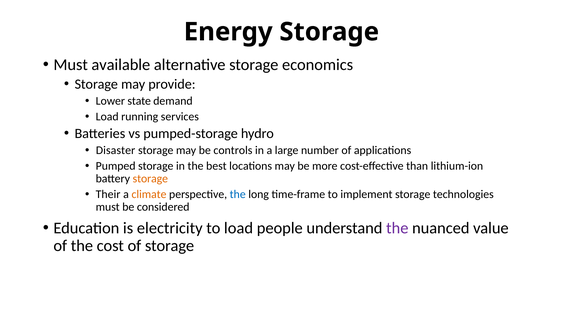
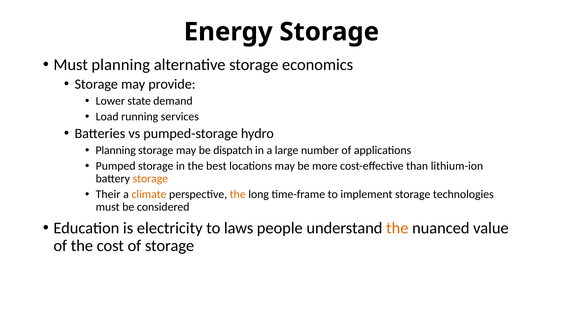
Must available: available -> planning
Disaster at (116, 150): Disaster -> Planning
controls: controls -> dispatch
the at (238, 194) colour: blue -> orange
to load: load -> laws
the at (397, 228) colour: purple -> orange
